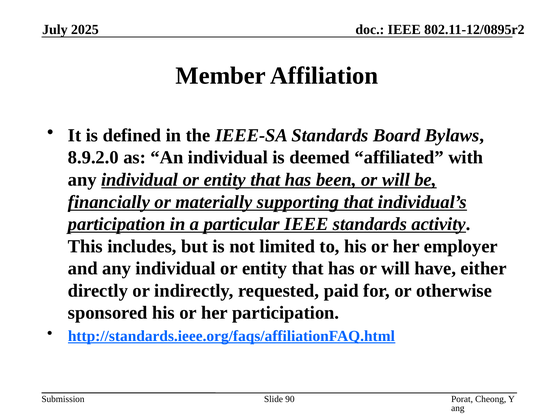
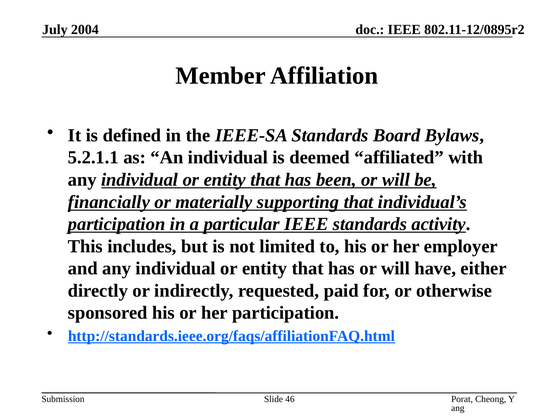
2025: 2025 -> 2004
8.9.2.0: 8.9.2.0 -> 5.2.1.1
90: 90 -> 46
